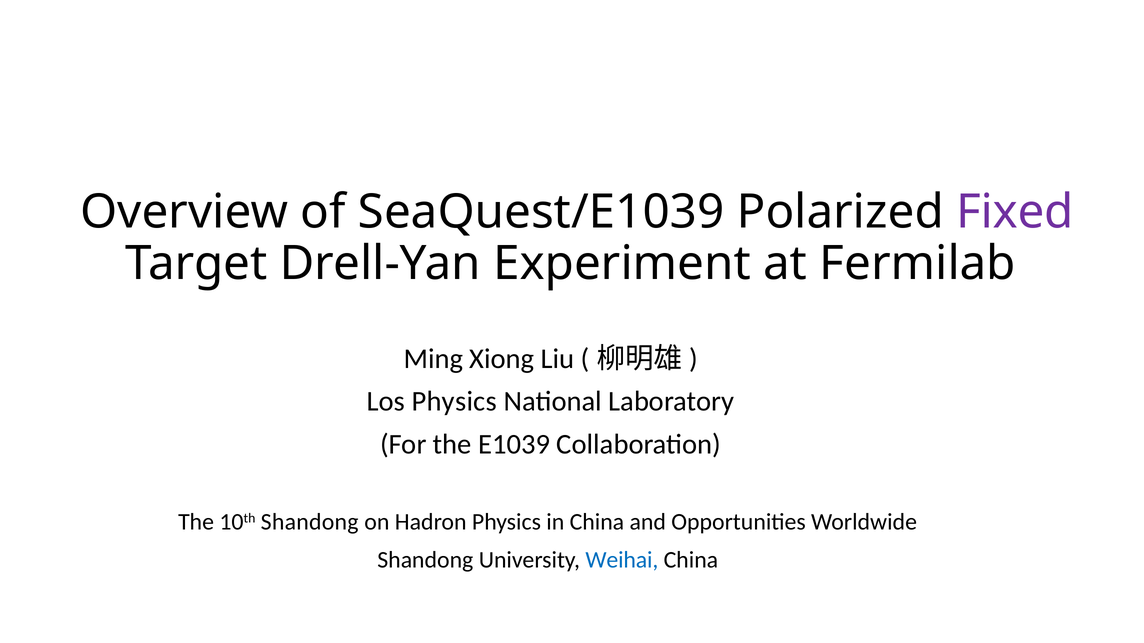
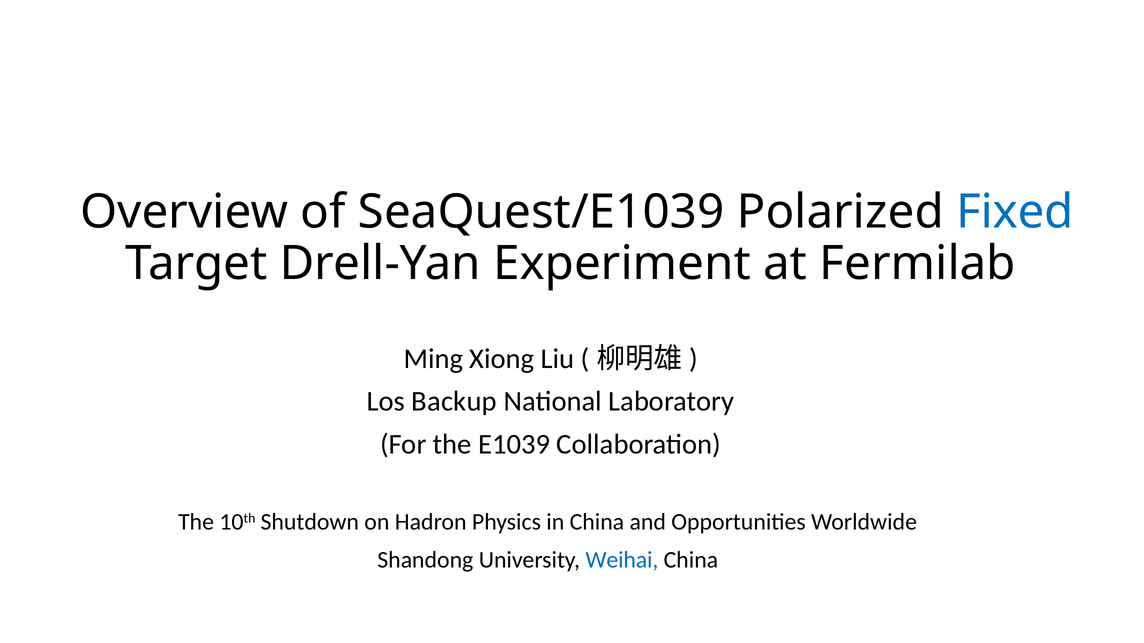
Fixed colour: purple -> blue
Los Physics: Physics -> Backup
10th Shandong: Shandong -> Shutdown
